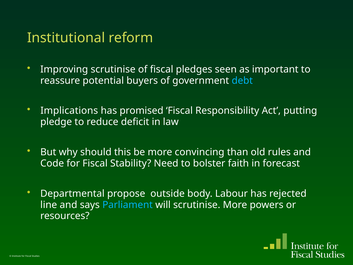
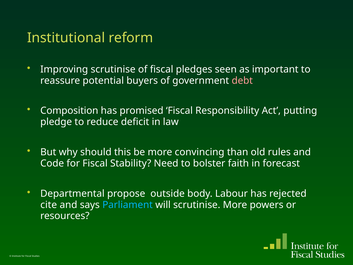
debt colour: light blue -> pink
Implications: Implications -> Composition
line: line -> cite
